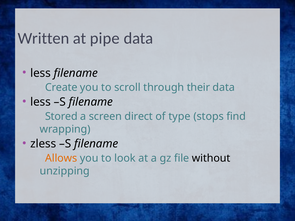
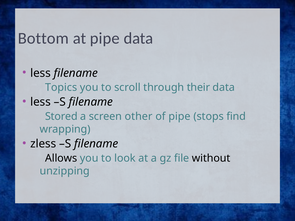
Written: Written -> Bottom
Create: Create -> Topics
direct: direct -> other
of type: type -> pipe
Allows colour: orange -> black
